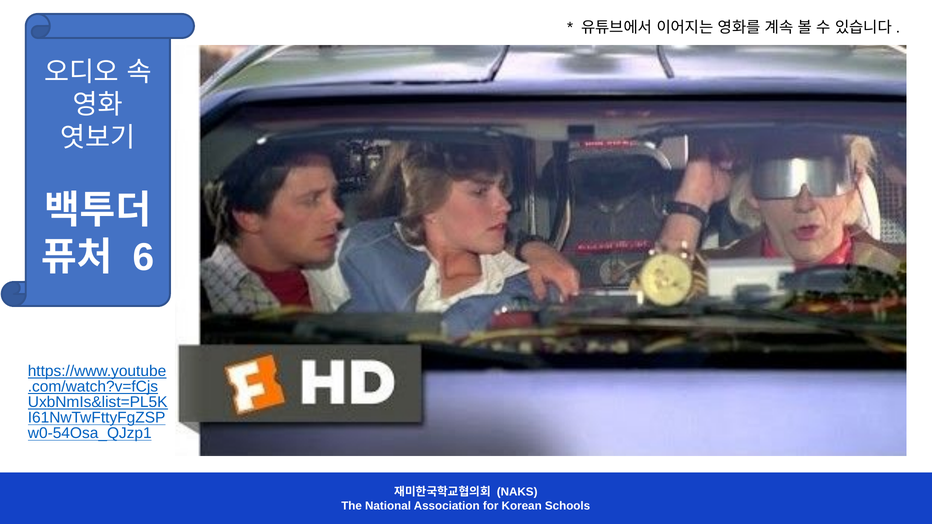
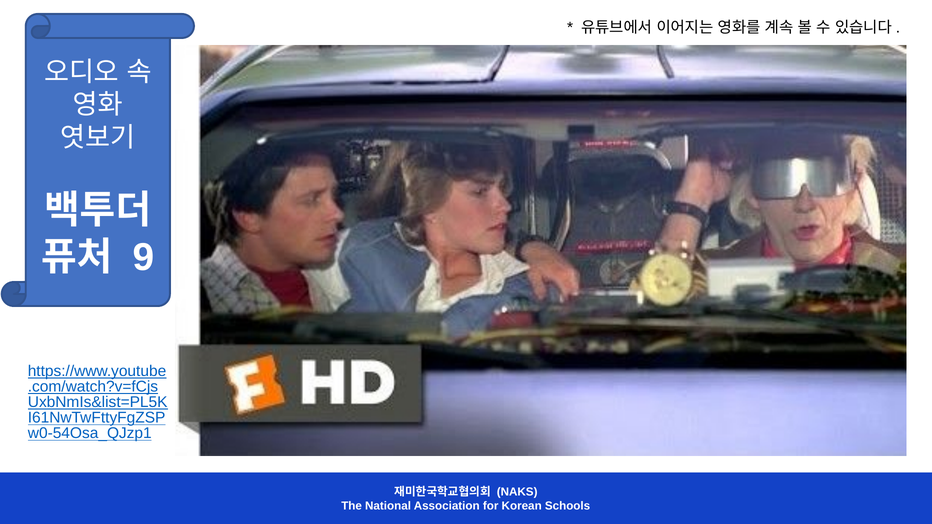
6: 6 -> 9
